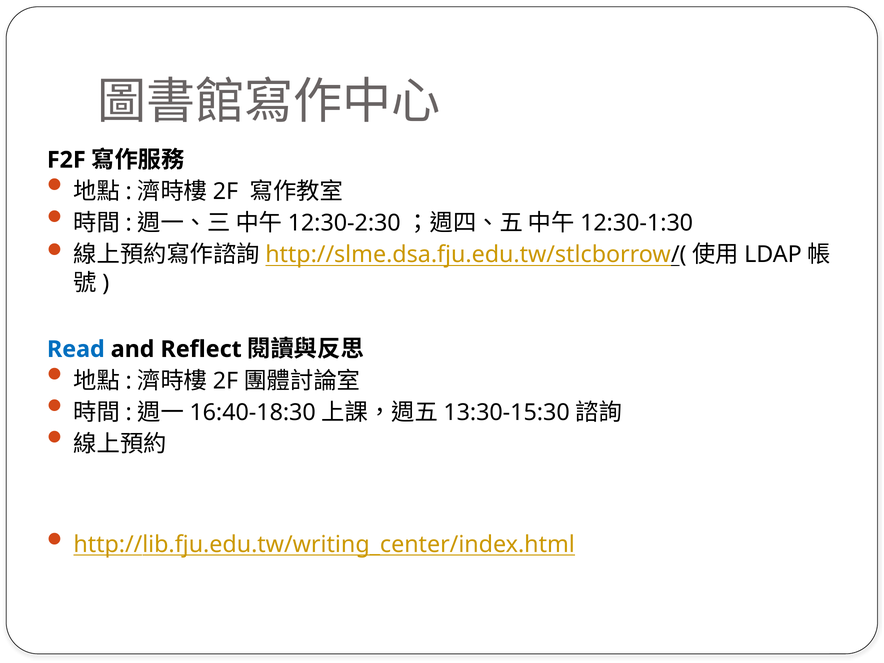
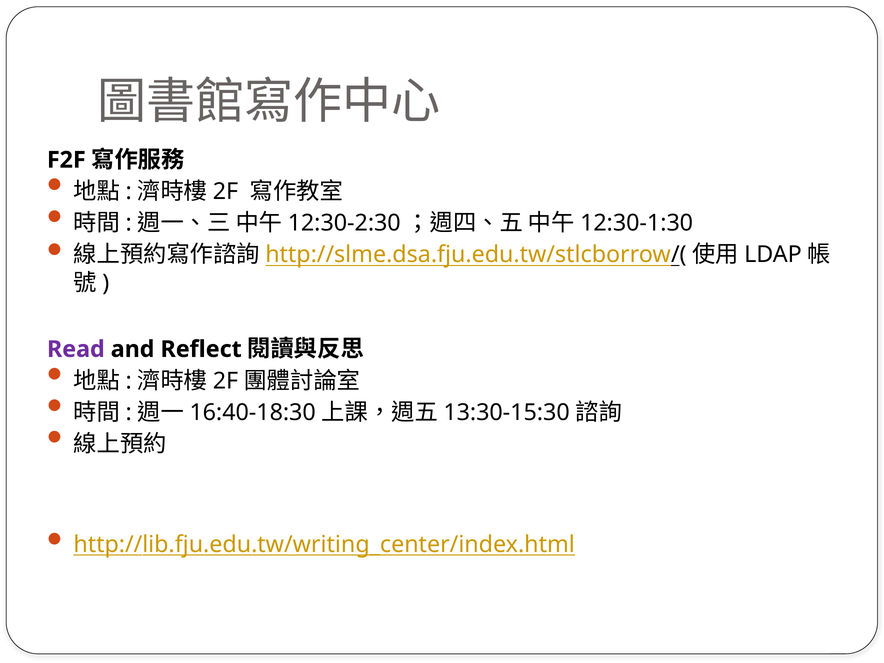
Read colour: blue -> purple
